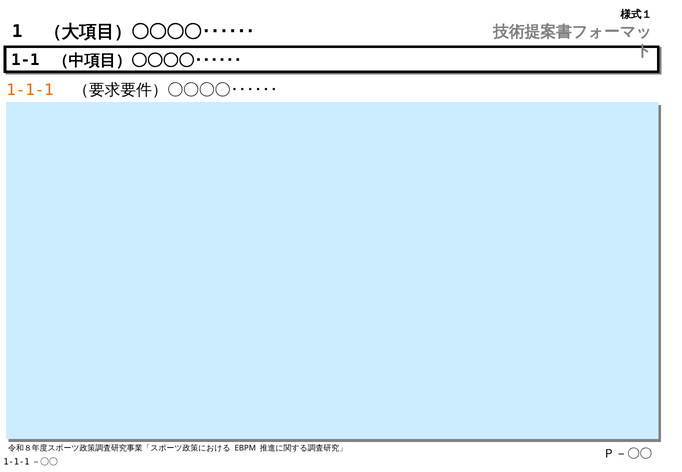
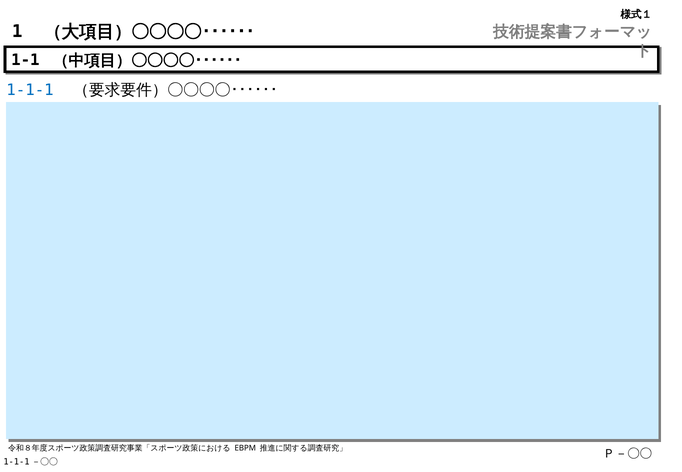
1-1-1 colour: orange -> blue
